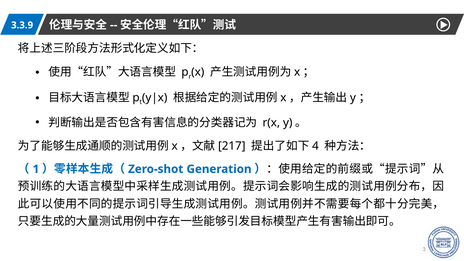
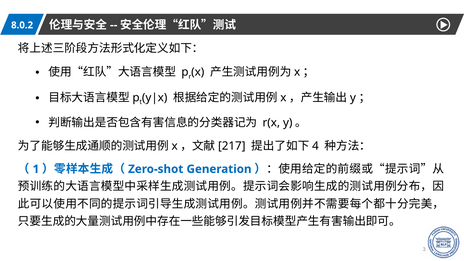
3.3.9: 3.3.9 -> 8.0.2
